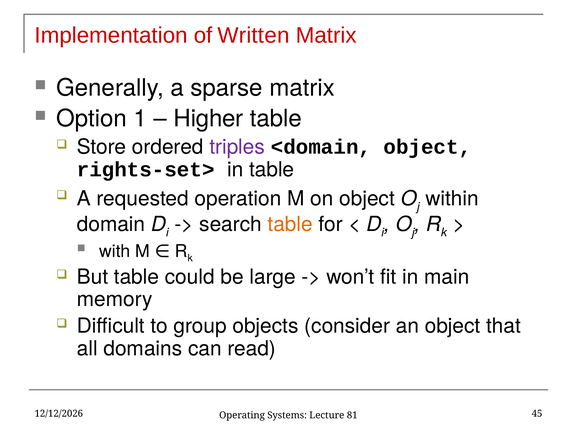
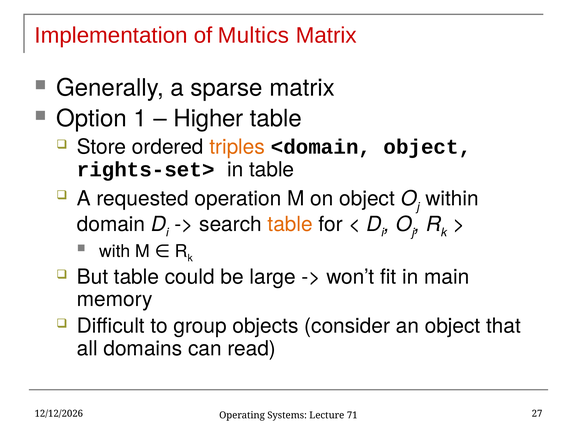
Written: Written -> Multics
triples colour: purple -> orange
45: 45 -> 27
81: 81 -> 71
